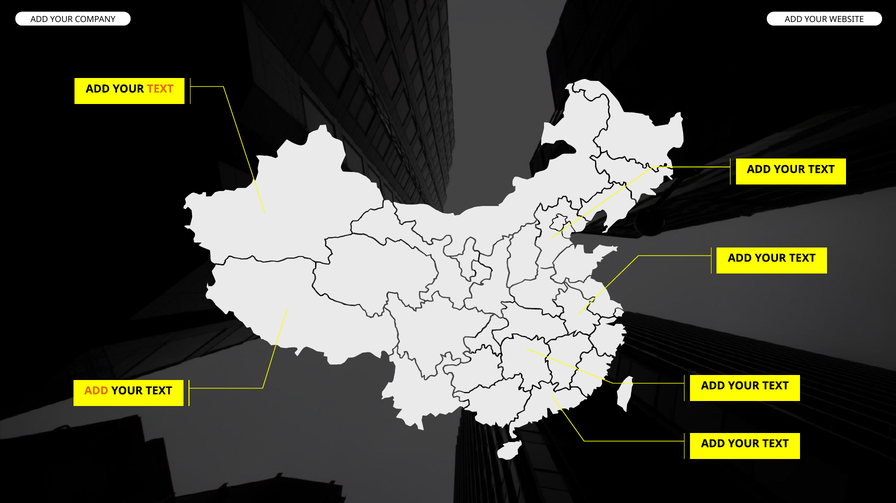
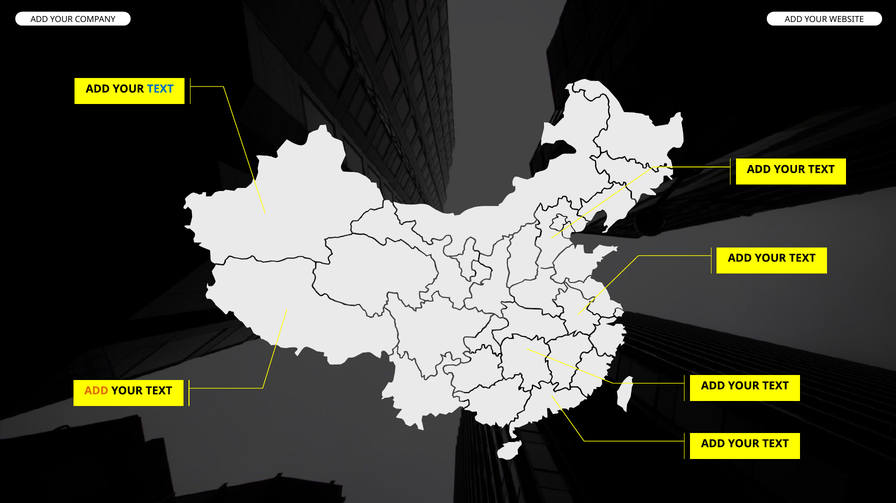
TEXT at (160, 89) colour: orange -> blue
